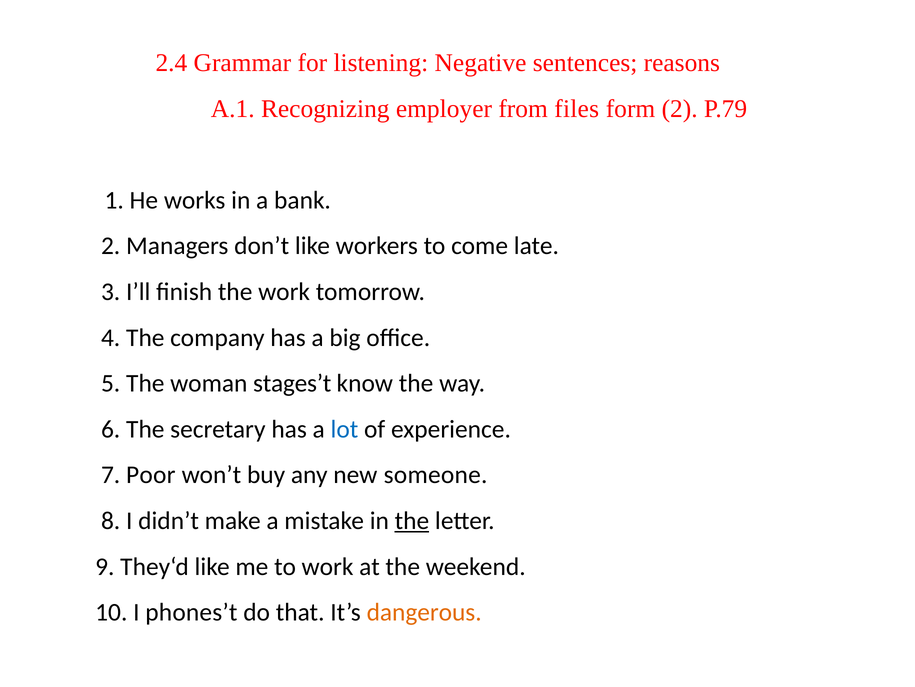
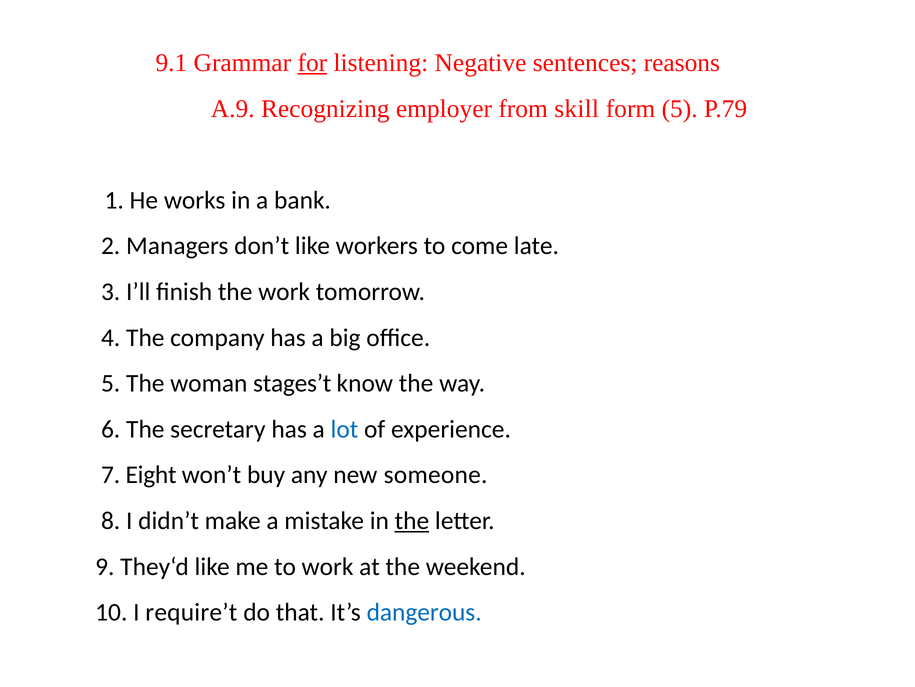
2.4: 2.4 -> 9.1
for underline: none -> present
A.1: A.1 -> A.9
files: files -> skill
form 2: 2 -> 5
Poor: Poor -> Eight
phones’t: phones’t -> require’t
dangerous colour: orange -> blue
